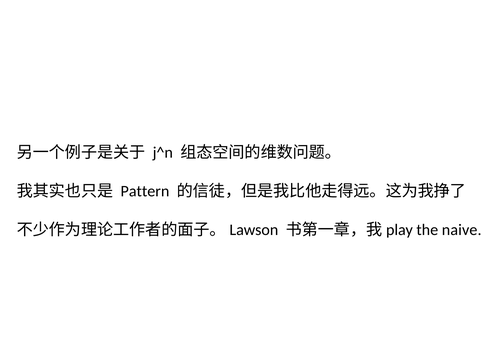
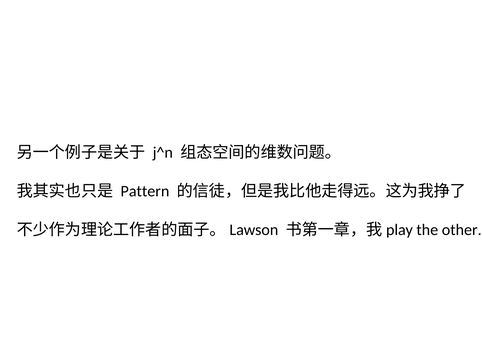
naive: naive -> other
